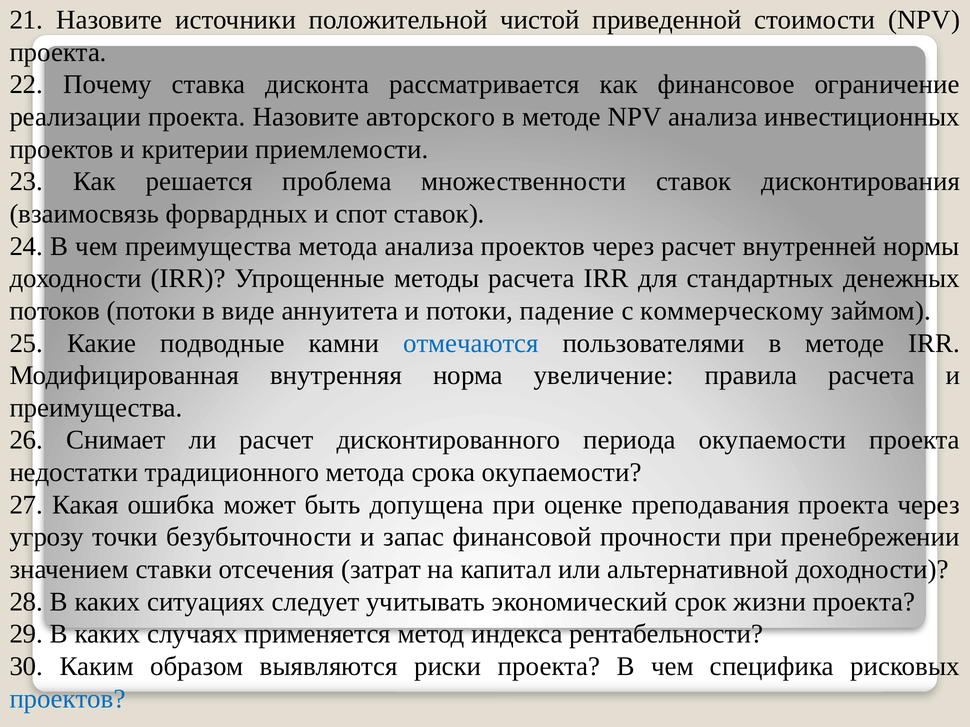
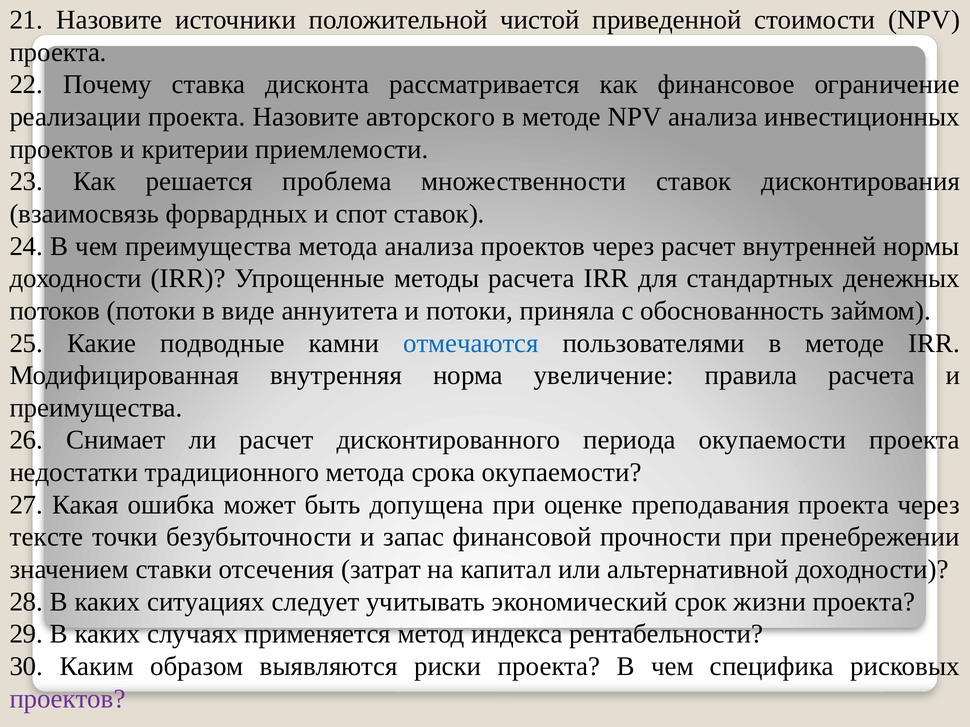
падение: падение -> приняла
коммерческому: коммерческому -> обоснованность
угрозу: угрозу -> тексте
проектов at (68, 699) colour: blue -> purple
